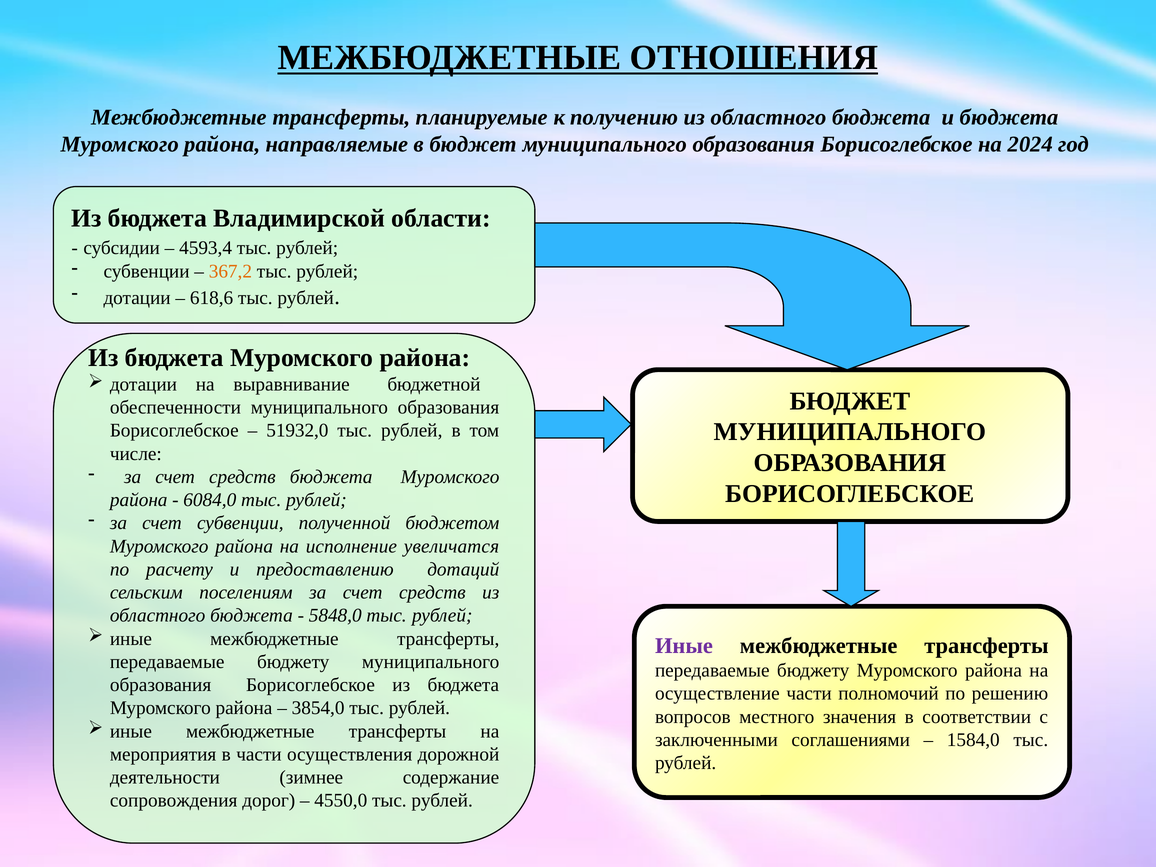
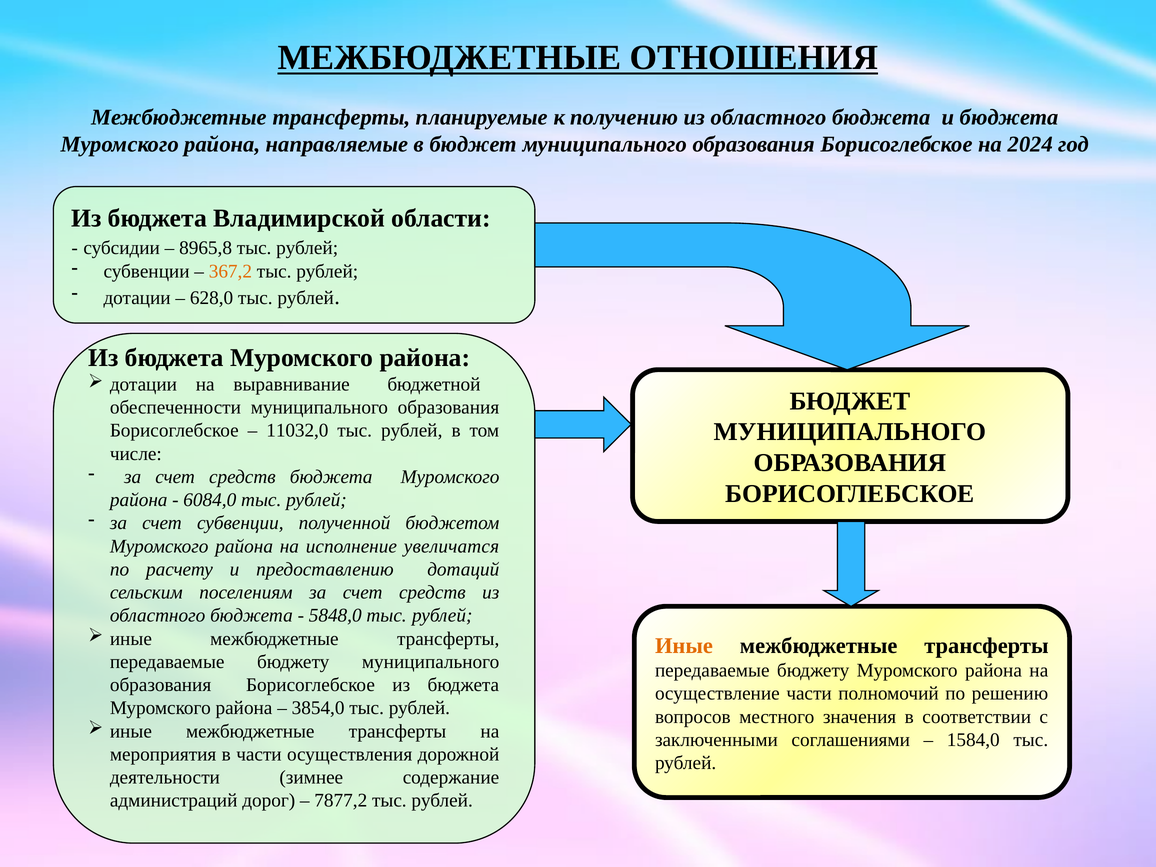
4593,4: 4593,4 -> 8965,8
618,6: 618,6 -> 628,0
51932,0: 51932,0 -> 11032,0
Иные at (684, 646) colour: purple -> orange
сопровождения: сопровождения -> администраций
4550,0: 4550,0 -> 7877,2
